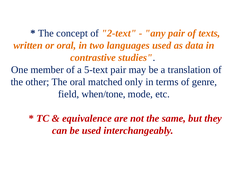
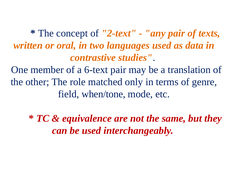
5-text: 5-text -> 6-text
The oral: oral -> role
